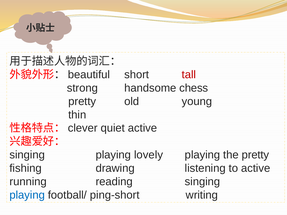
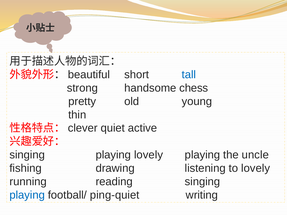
tall colour: red -> blue
the pretty: pretty -> uncle
to active: active -> lovely
ping-short: ping-short -> ping-quiet
